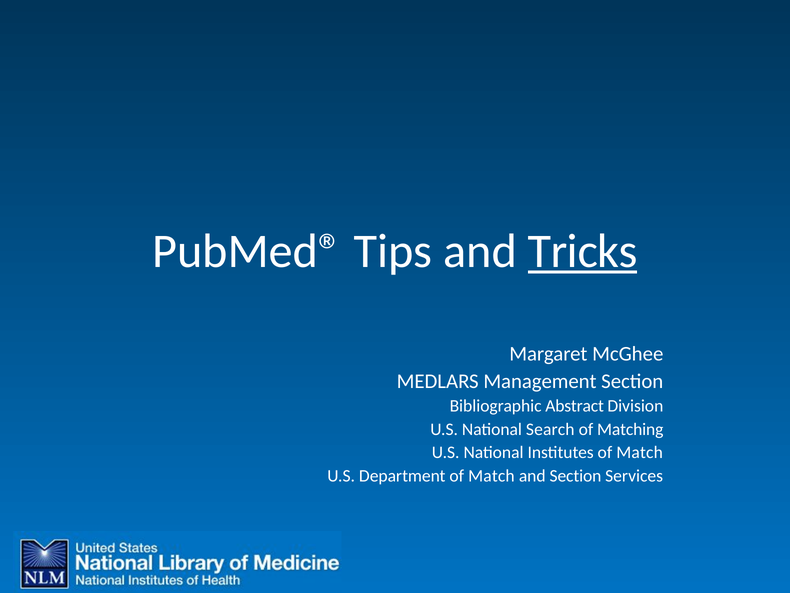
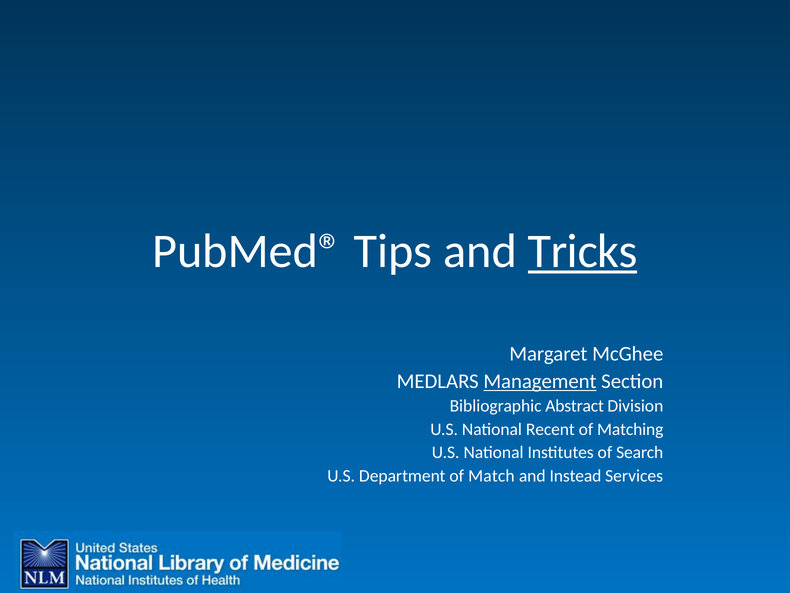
Management underline: none -> present
Search: Search -> Recent
Institutes of Match: Match -> Search
and Section: Section -> Instead
